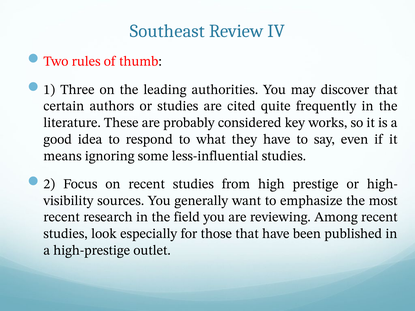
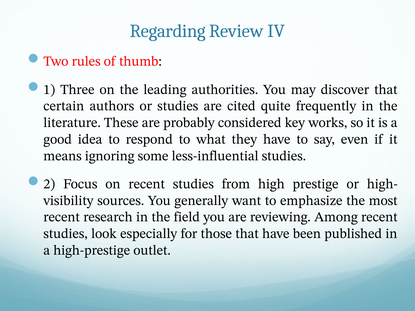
Southeast: Southeast -> Regarding
